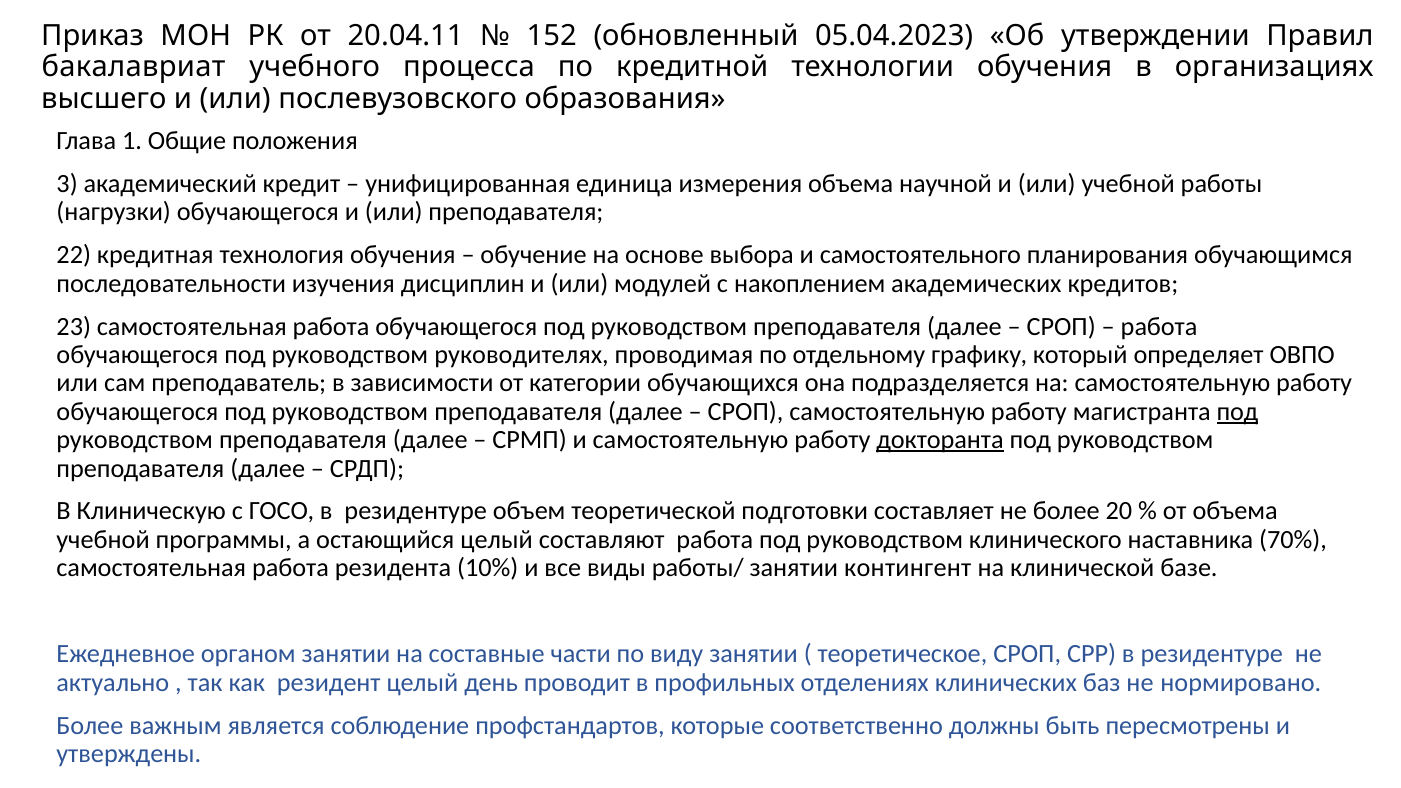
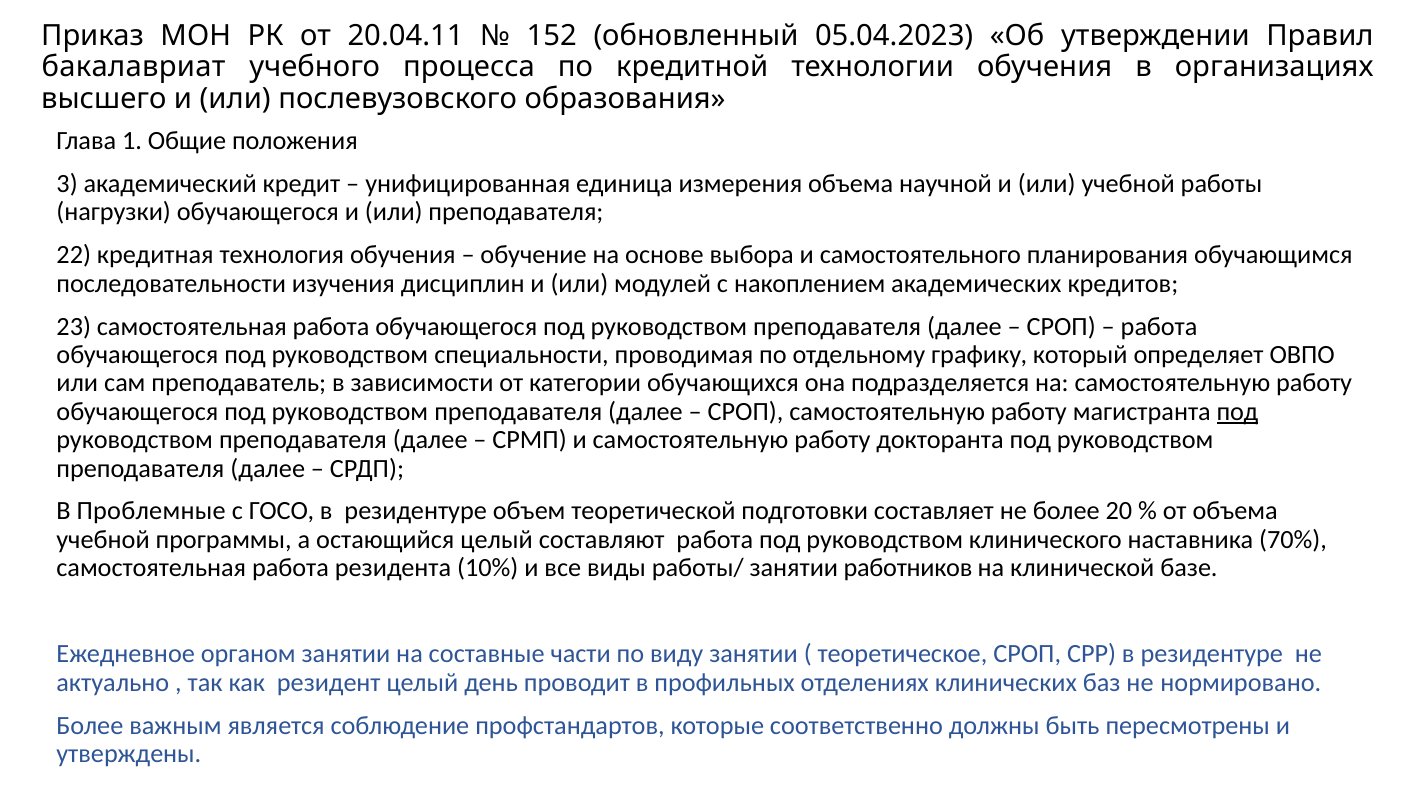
руководителях: руководителях -> специальности
докторанта underline: present -> none
Клиническую: Клиническую -> Проблемные
контингент: контингент -> работников
